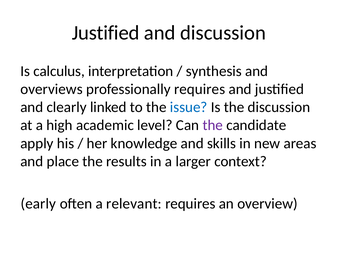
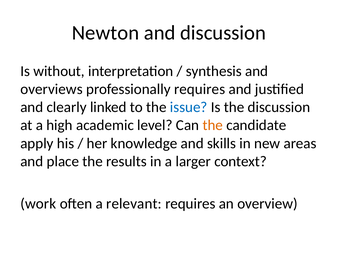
Justified at (106, 33): Justified -> Newton
calculus: calculus -> without
the at (213, 125) colour: purple -> orange
early: early -> work
